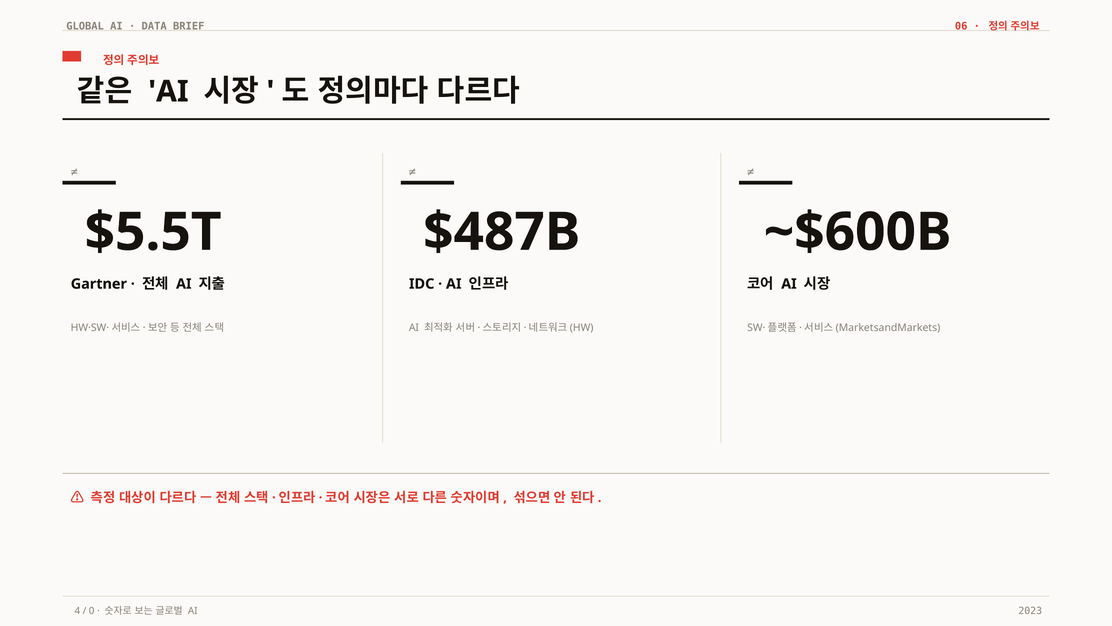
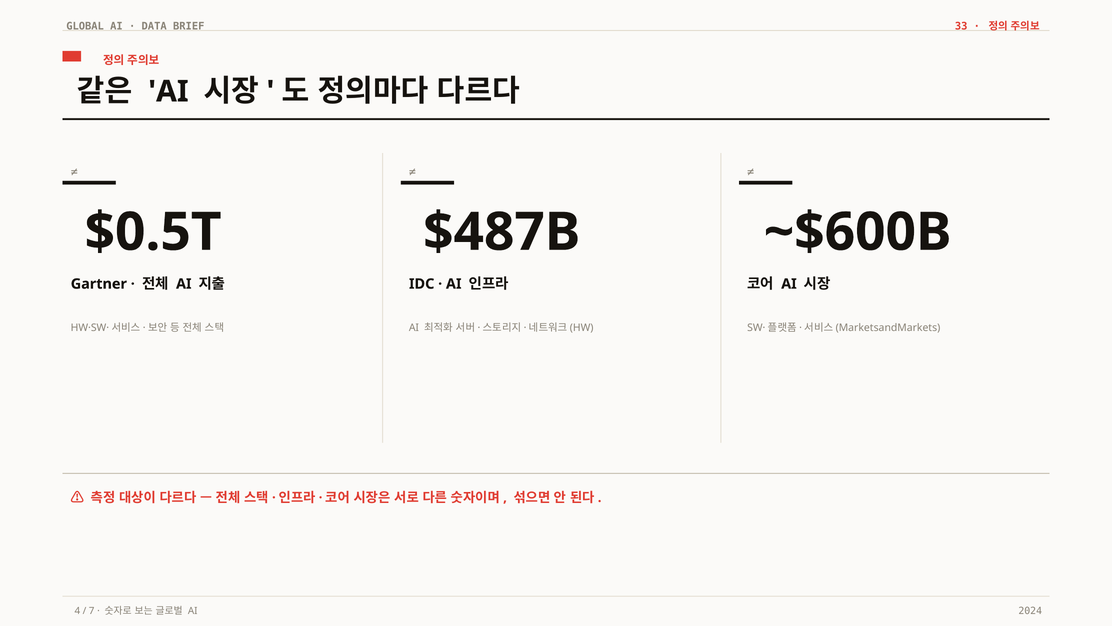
06: 06 -> 33
$5.5T: $5.5T -> $0.5T
0: 0 -> 7
2023: 2023 -> 2024
